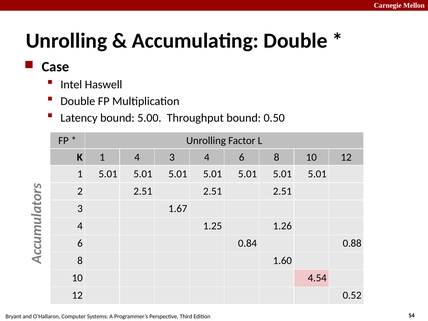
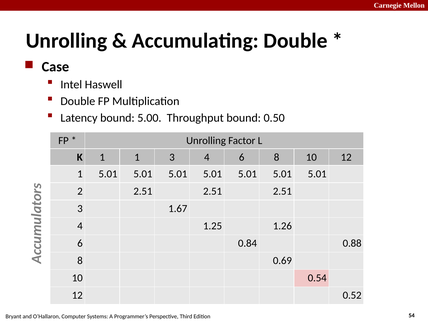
1 4: 4 -> 1
1.60: 1.60 -> 0.69
4.54: 4.54 -> 0.54
